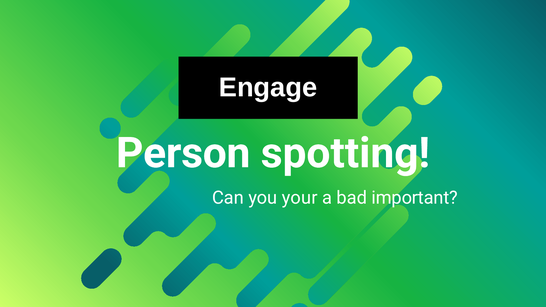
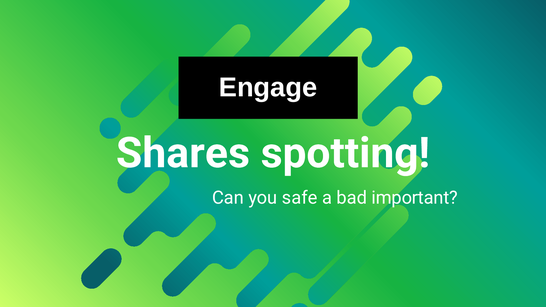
Person: Person -> Shares
your: your -> safe
